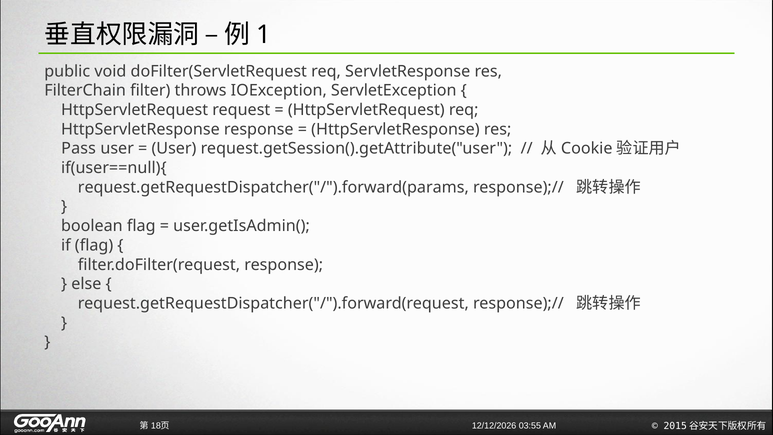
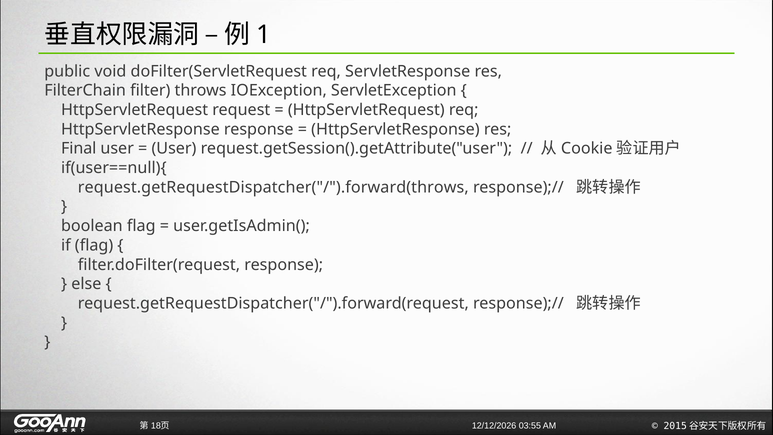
Pass: Pass -> Final
request.getRequestDispatcher("/").forward(params: request.getRequestDispatcher("/").forward(params -> request.getRequestDispatcher("/").forward(throws
